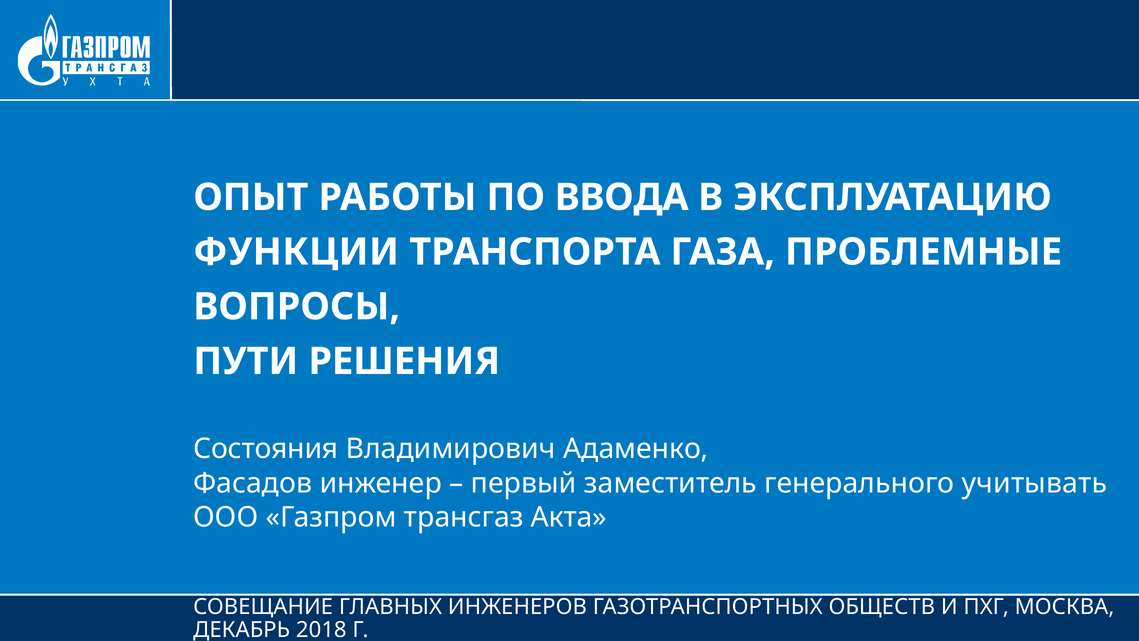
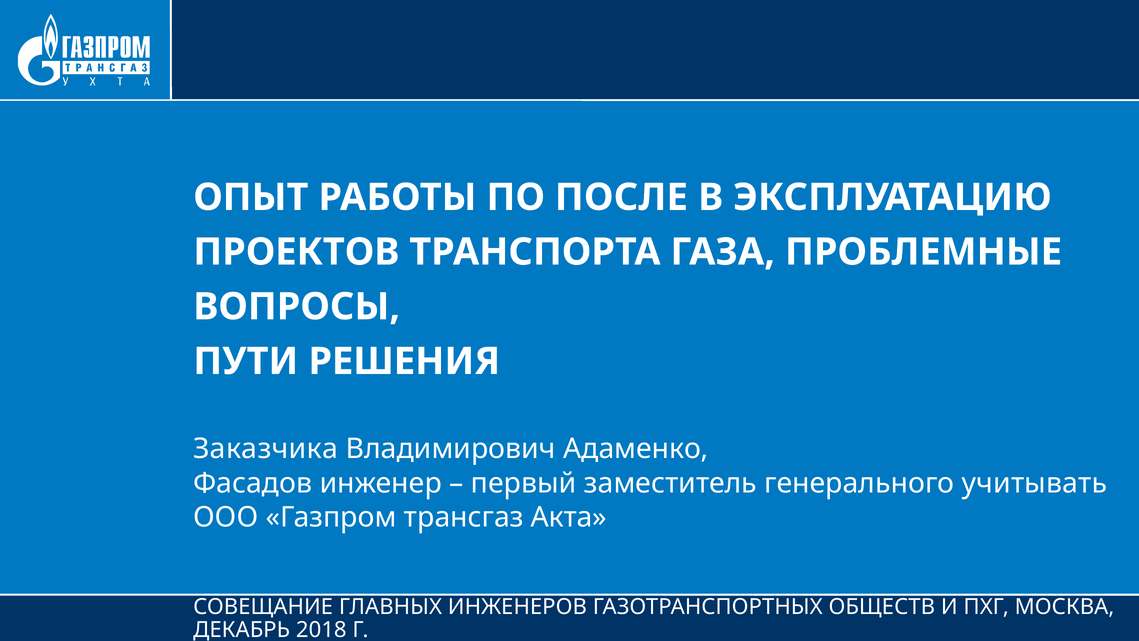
ВВОДА: ВВОДА -> ПОСЛЕ
ФУНКЦИИ: ФУНКЦИИ -> ПРОЕКТОВ
Состояния: Состояния -> Заказчика
